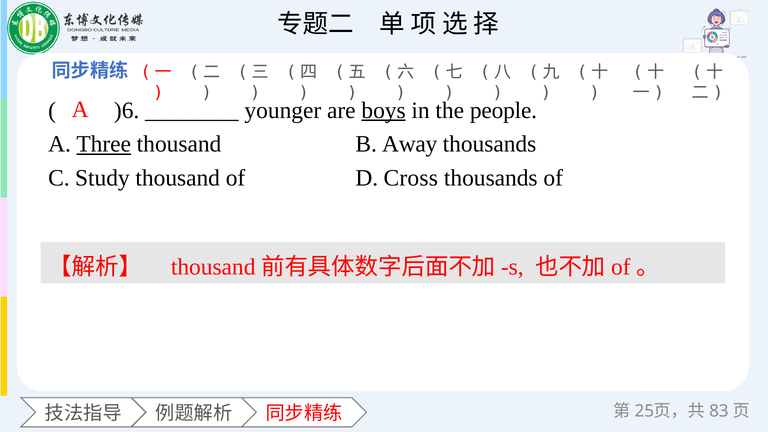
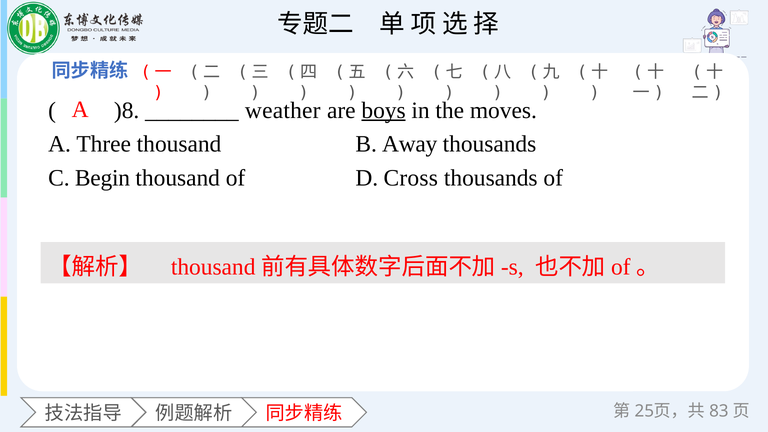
)6: )6 -> )8
younger: younger -> weather
people: people -> moves
Three underline: present -> none
Study: Study -> Begin
